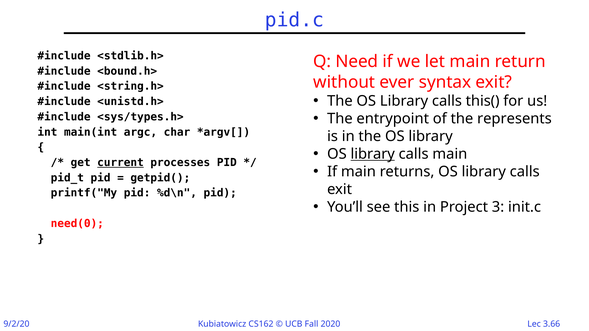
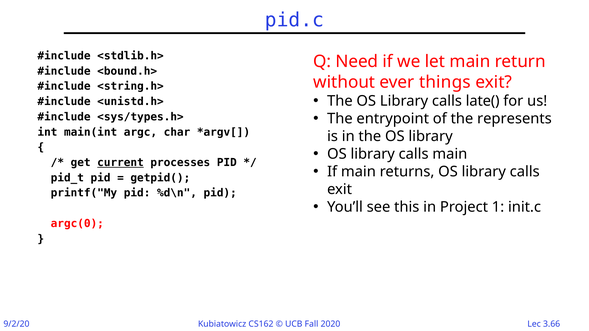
syntax: syntax -> things
this(: this( -> late(
library at (373, 154) underline: present -> none
3: 3 -> 1
need(0: need(0 -> argc(0
